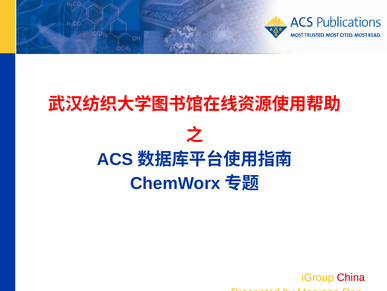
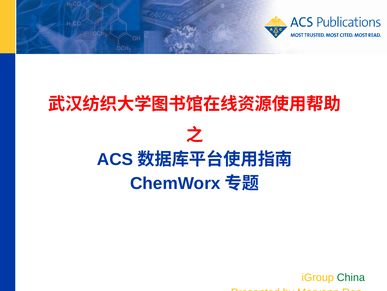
China colour: red -> green
